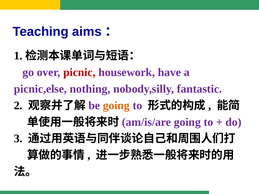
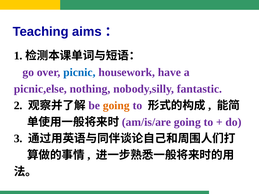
picnic colour: red -> blue
